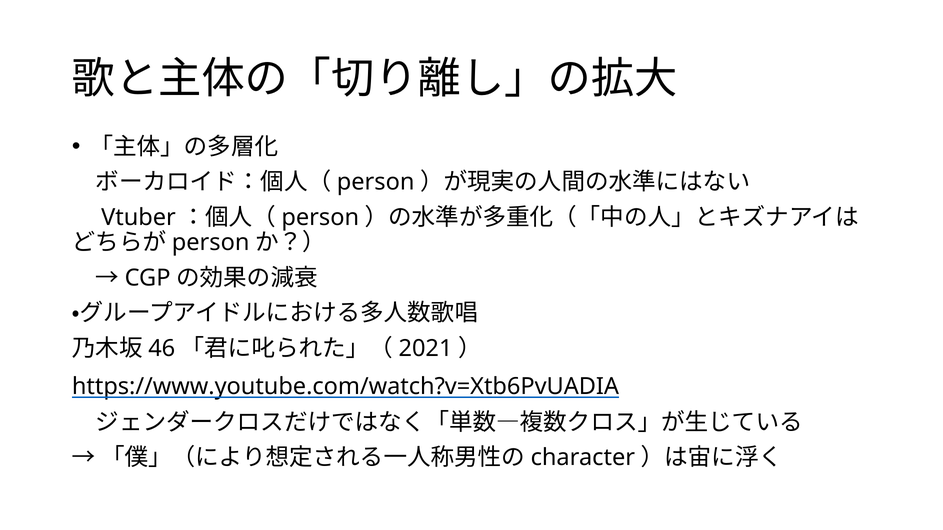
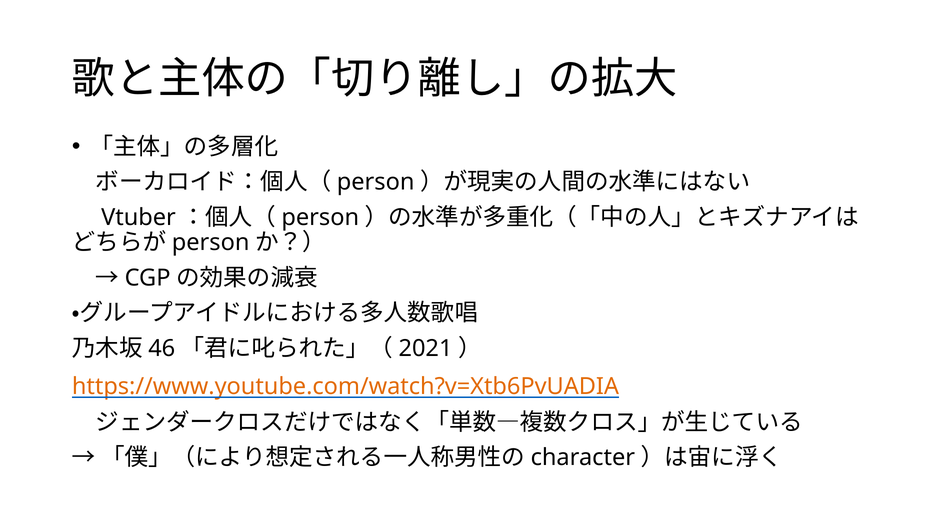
https://www.youtube.com/watch?v=Xtb6PvUADIA colour: black -> orange
